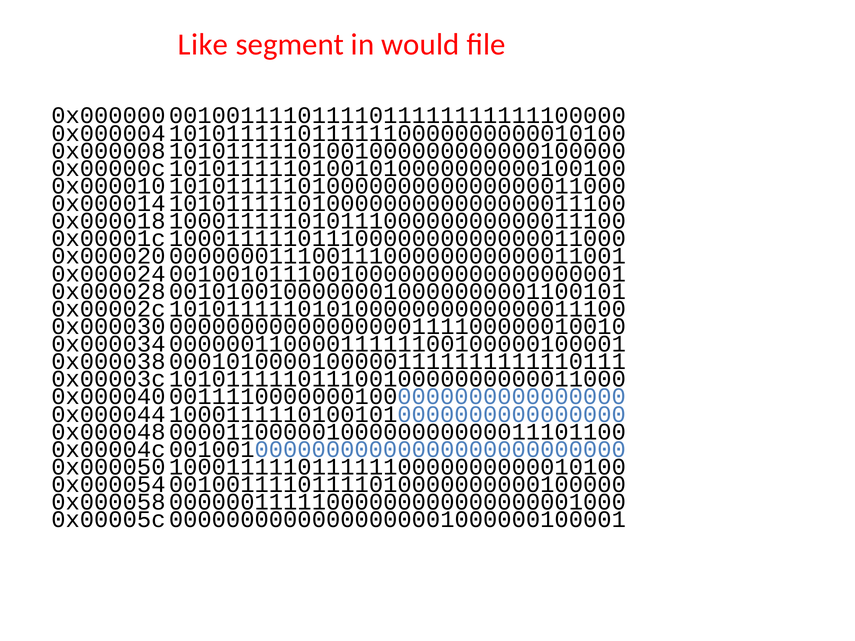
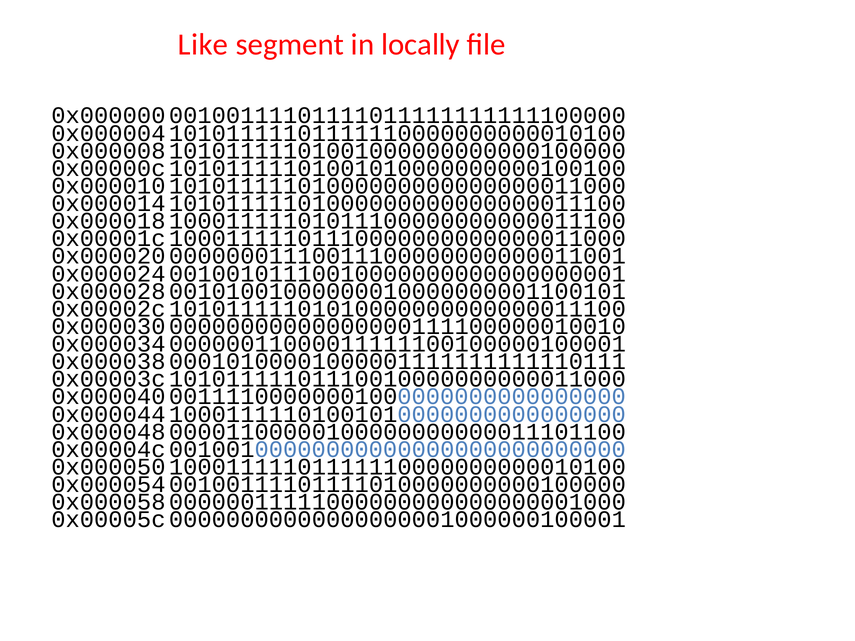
would: would -> locally
